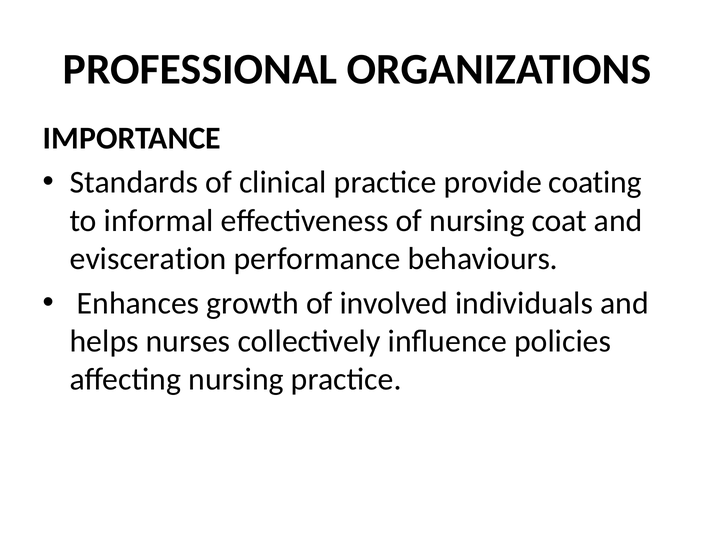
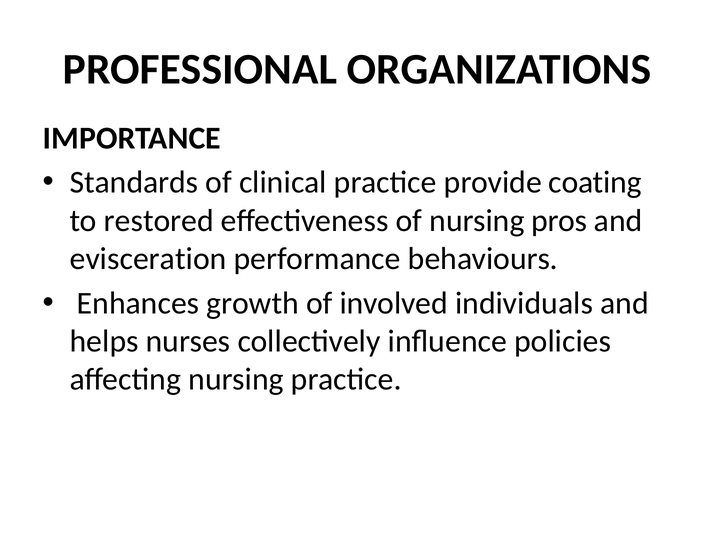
informal: informal -> restored
coat: coat -> pros
